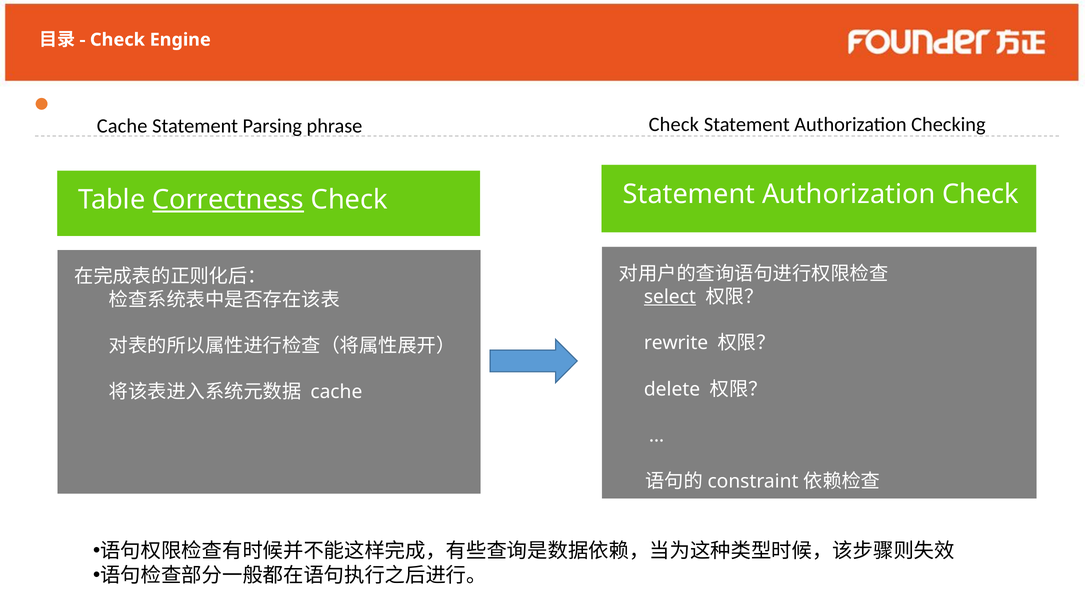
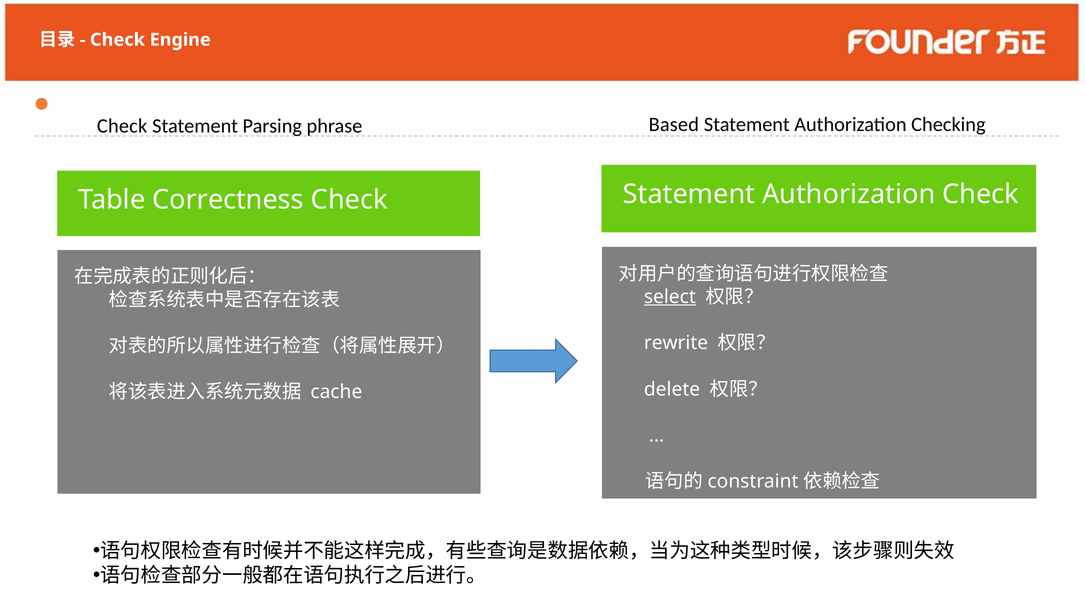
Cache at (122, 126): Cache -> Check
phrase Check: Check -> Based
Correctness underline: present -> none
